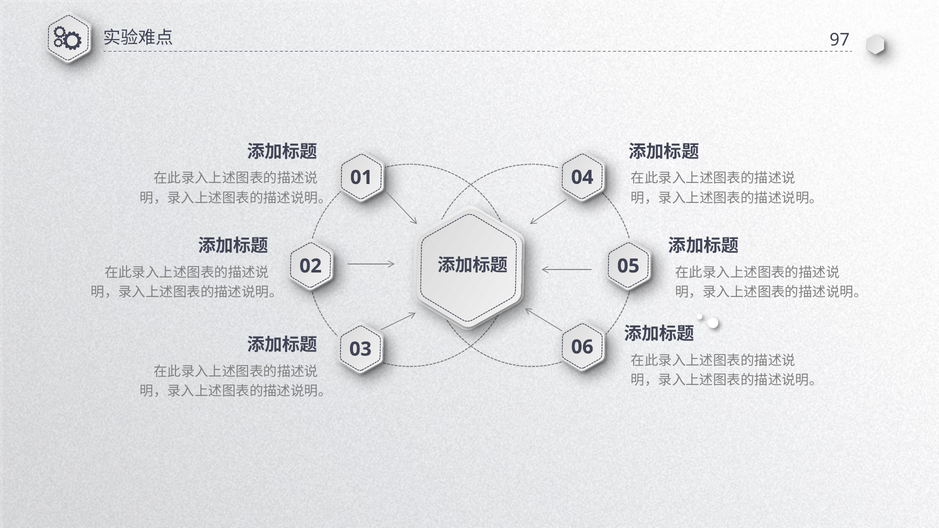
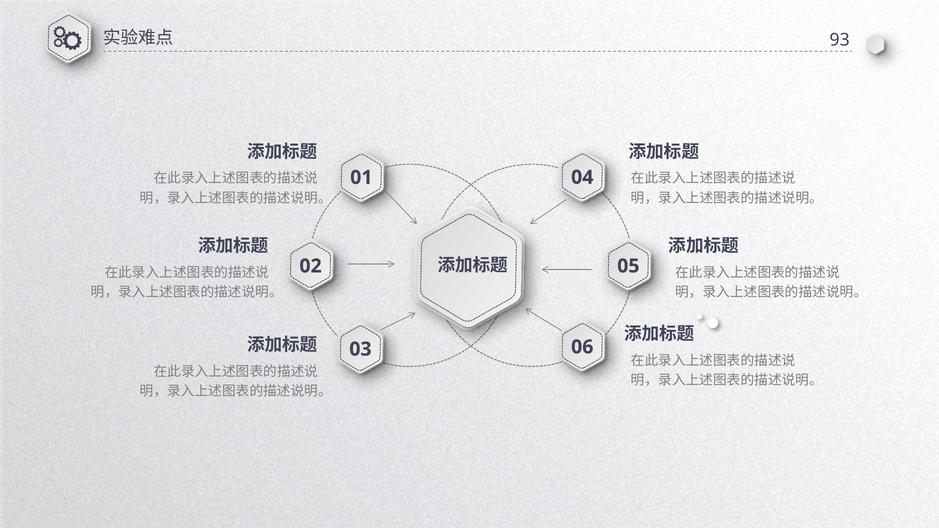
97: 97 -> 93
